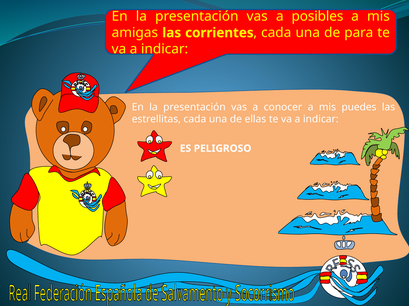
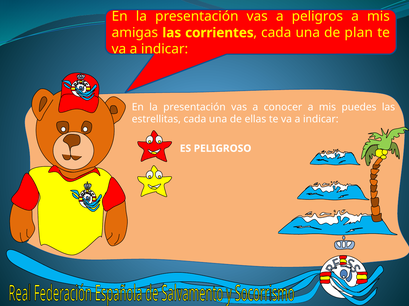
posibles: posibles -> peligros
para: para -> plan
